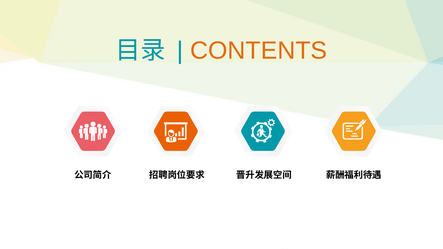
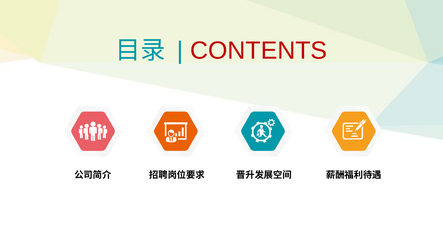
CONTENTS colour: orange -> red
